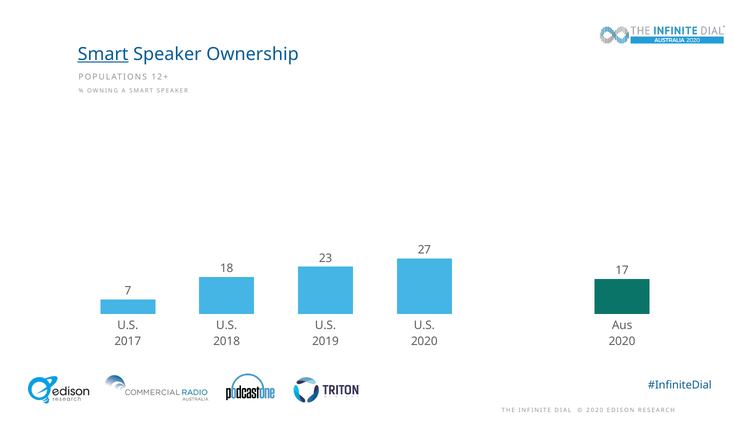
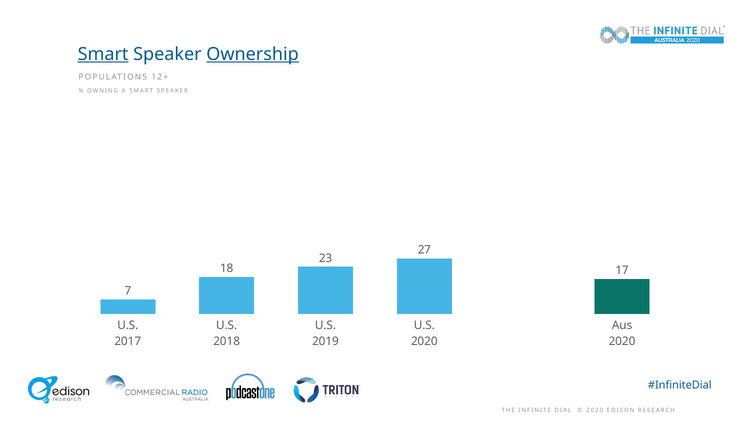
Ownership underline: none -> present
